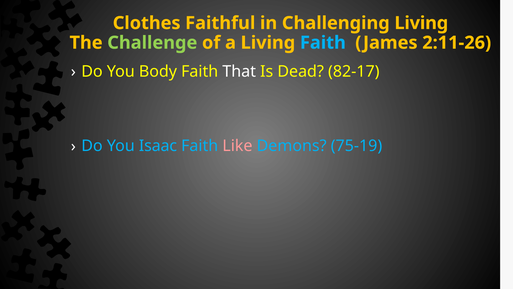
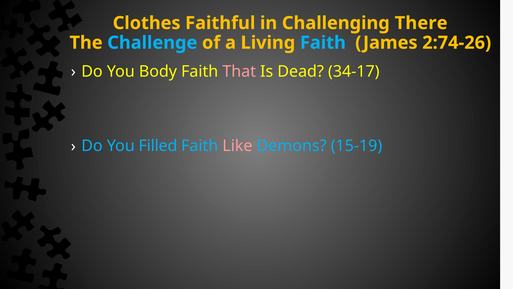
Challenging Living: Living -> There
Challenge colour: light green -> light blue
2:11-26: 2:11-26 -> 2:74-26
That colour: white -> pink
82-17: 82-17 -> 34-17
Isaac: Isaac -> Filled
75-19: 75-19 -> 15-19
